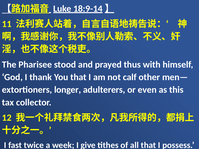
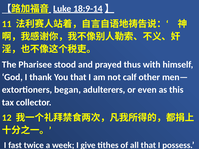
longer: longer -> began
